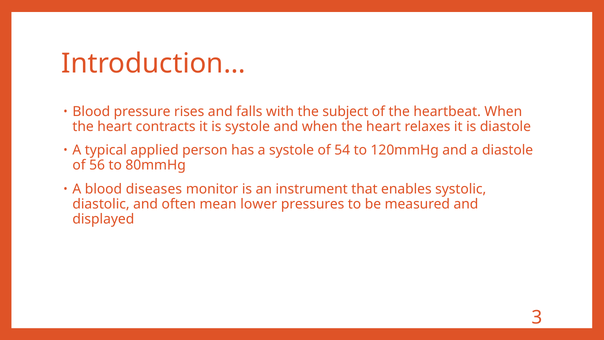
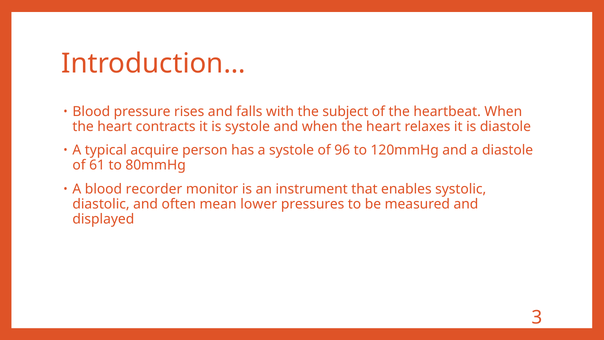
applied: applied -> acquire
54: 54 -> 96
56: 56 -> 61
diseases: diseases -> recorder
